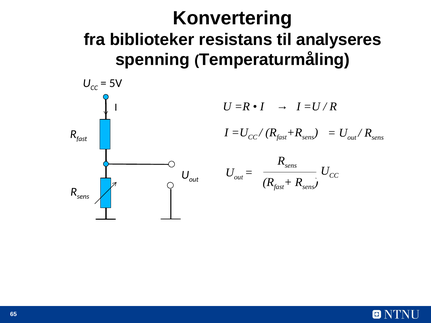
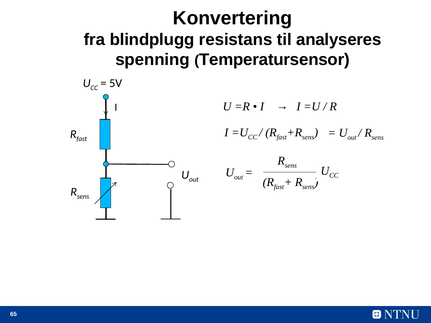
biblioteker: biblioteker -> blindplugg
Temperaturmåling: Temperaturmåling -> Temperatursensor
